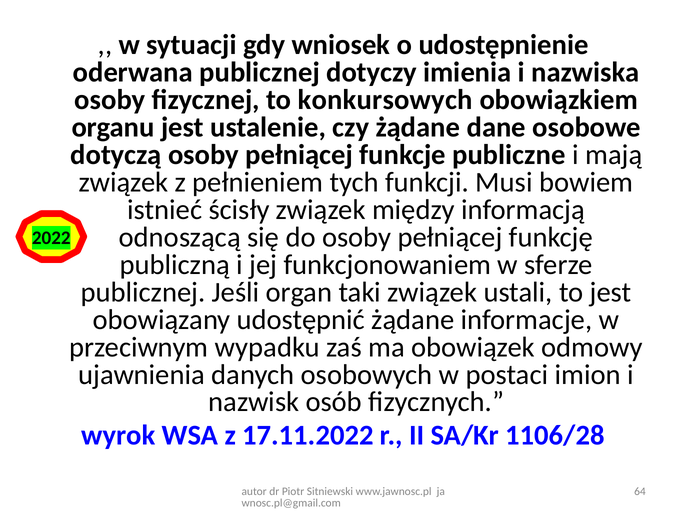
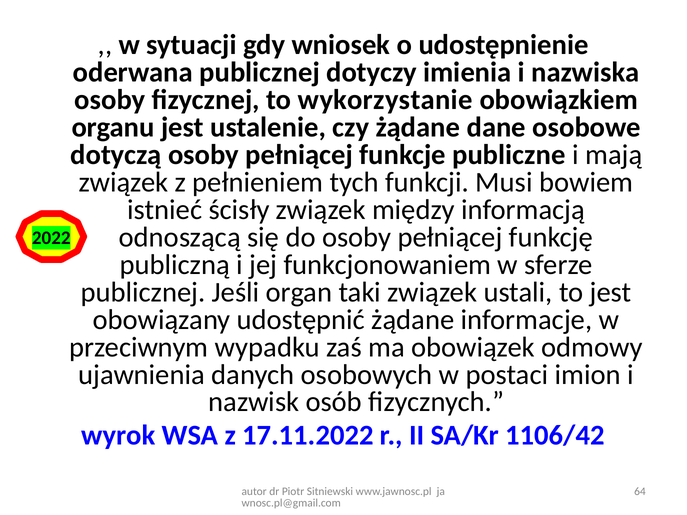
konkursowych: konkursowych -> wykorzystanie
1106/28: 1106/28 -> 1106/42
